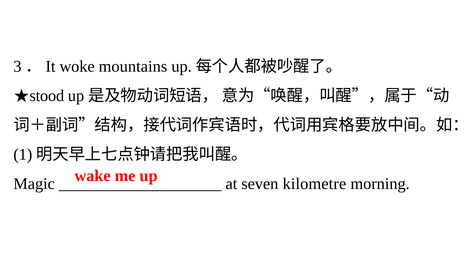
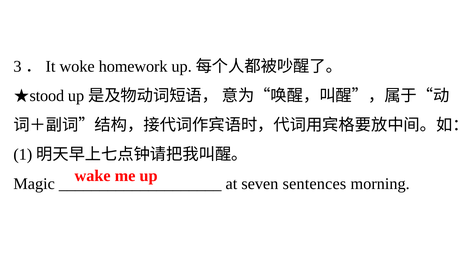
mountains: mountains -> homework
kilometre: kilometre -> sentences
